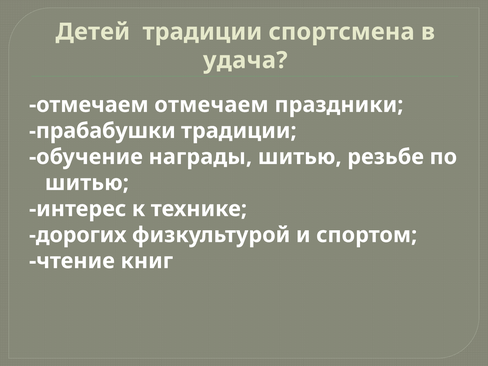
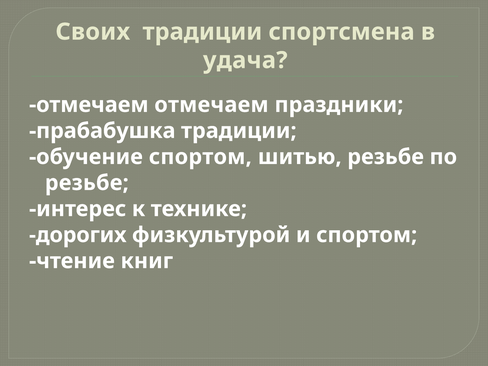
Детей: Детей -> Своих
прабабушки: прабабушки -> прабабушка
обучение награды: награды -> спортом
шитью at (87, 183): шитью -> резьбе
